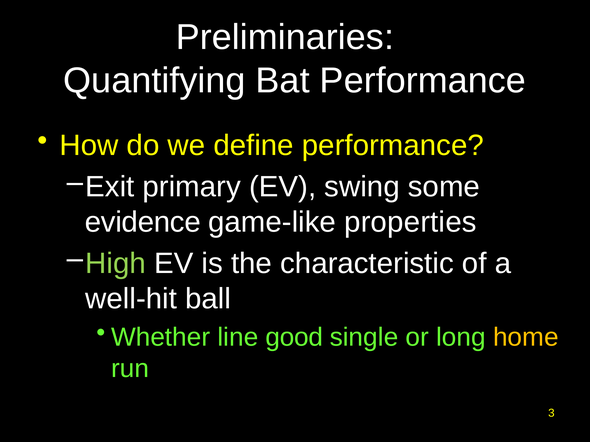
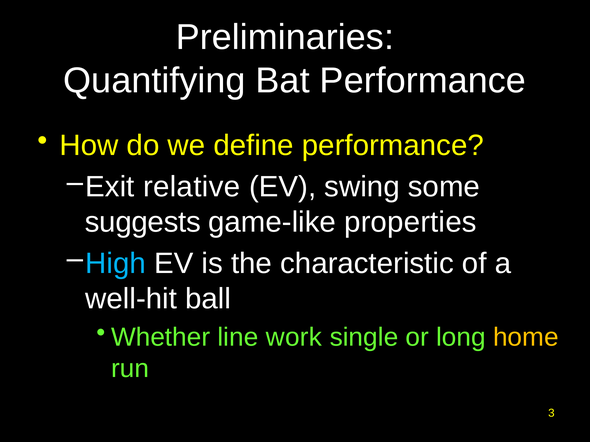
primary: primary -> relative
evidence: evidence -> suggests
High colour: light green -> light blue
good: good -> work
